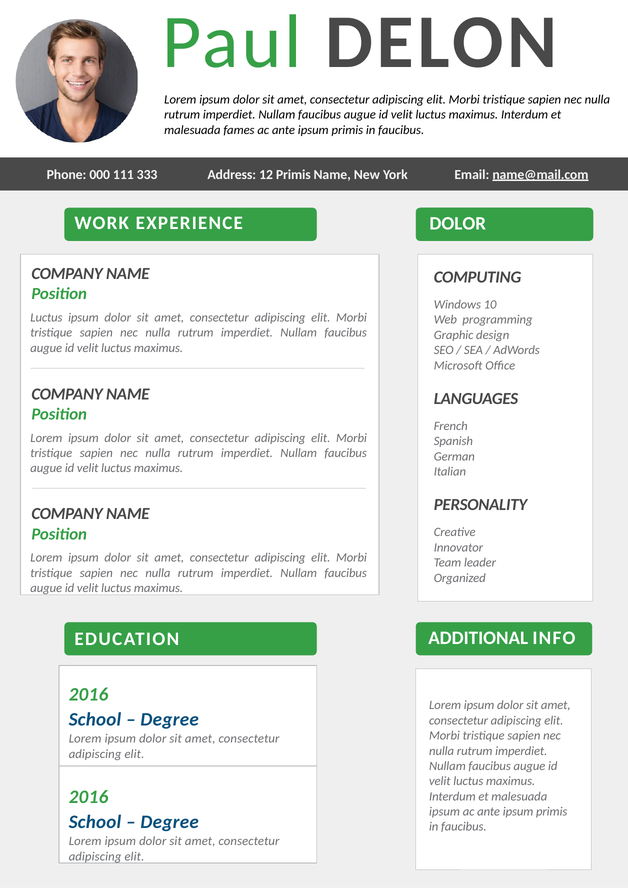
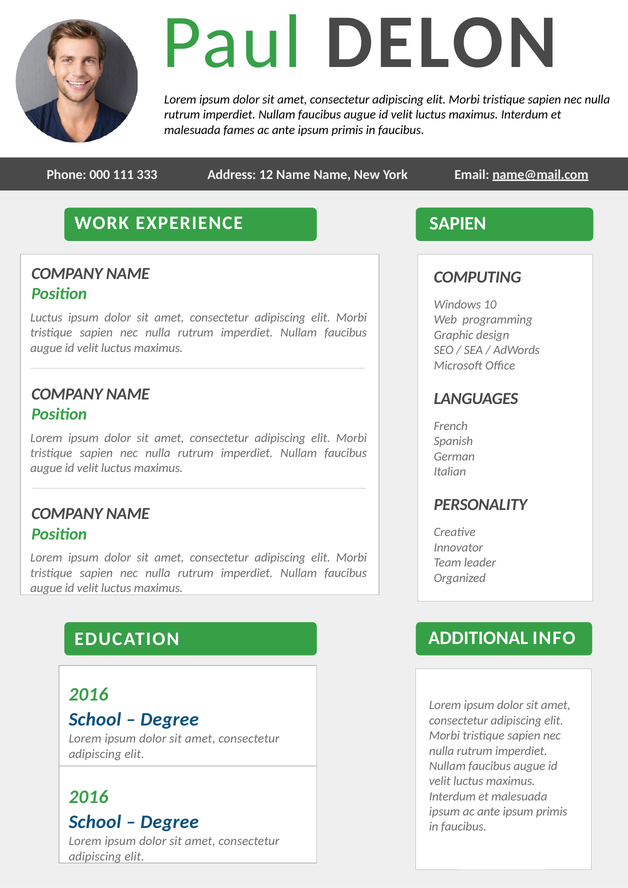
12 Primis: Primis -> Name
DOLOR at (458, 224): DOLOR -> SAPIEN
